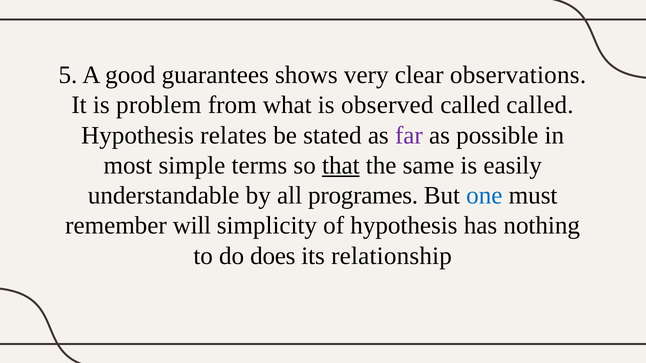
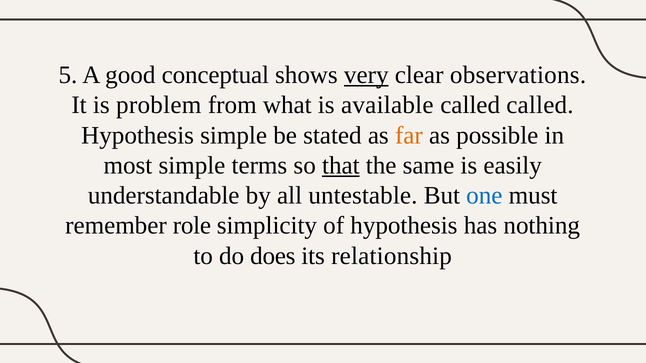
guarantees: guarantees -> conceptual
very underline: none -> present
observed: observed -> available
Hypothesis relates: relates -> simple
far colour: purple -> orange
programes: programes -> untestable
will: will -> role
